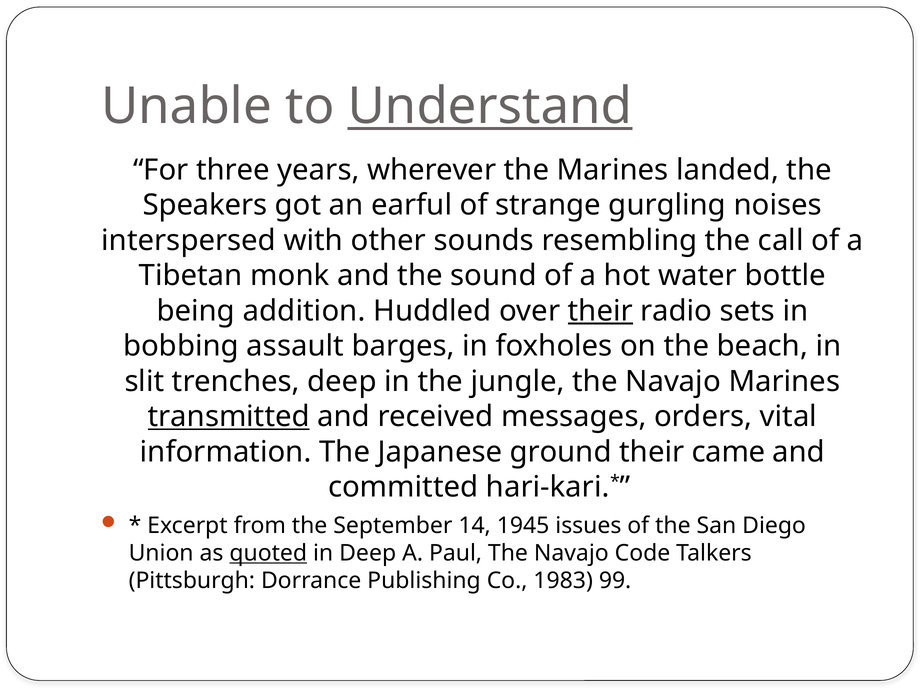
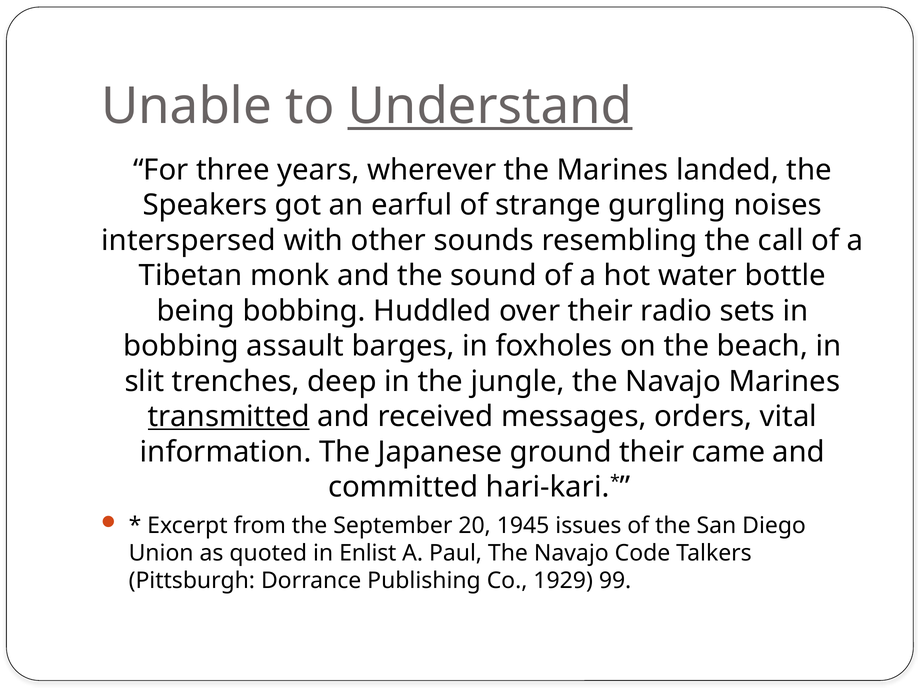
being addition: addition -> bobbing
their at (600, 311) underline: present -> none
14: 14 -> 20
quoted underline: present -> none
in Deep: Deep -> Enlist
1983: 1983 -> 1929
